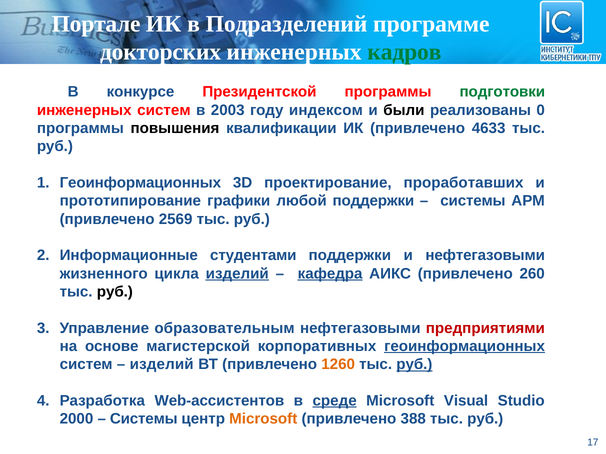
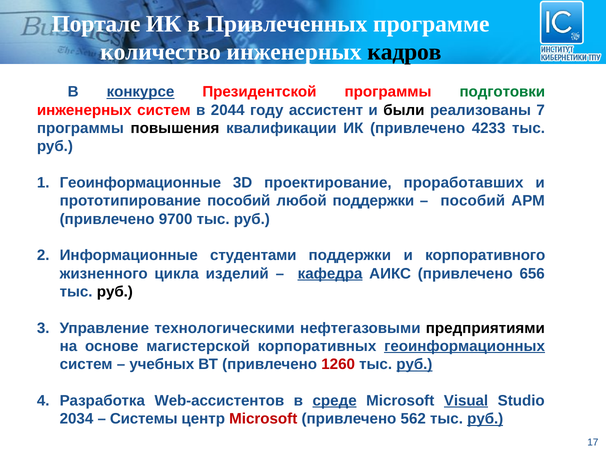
Подразделений: Подразделений -> Привлеченных
докторских: докторских -> количество
кадров colour: green -> black
конкурсе underline: none -> present
2003: 2003 -> 2044
индексом: индексом -> ассистент
0: 0 -> 7
4633: 4633 -> 4233
Геоинформационных at (140, 183): Геоинформационных -> Геоинформационные
прототипирование графики: графики -> пособий
системы at (473, 201): системы -> пособий
2569: 2569 -> 9700
и нефтегазовыми: нефтегазовыми -> корпоративного
изделий at (237, 274) underline: present -> none
260: 260 -> 656
образовательным: образовательным -> технологическими
предприятиями colour: red -> black
изделий at (162, 365): изделий -> учебных
1260 colour: orange -> red
Visual underline: none -> present
2000: 2000 -> 2034
Microsoft at (263, 419) colour: orange -> red
388: 388 -> 562
руб at (485, 419) underline: none -> present
